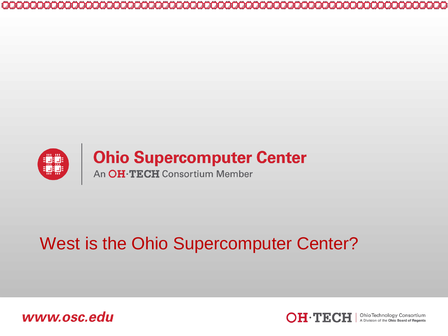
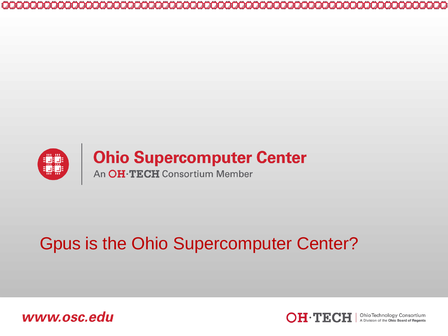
West: West -> Gpus
